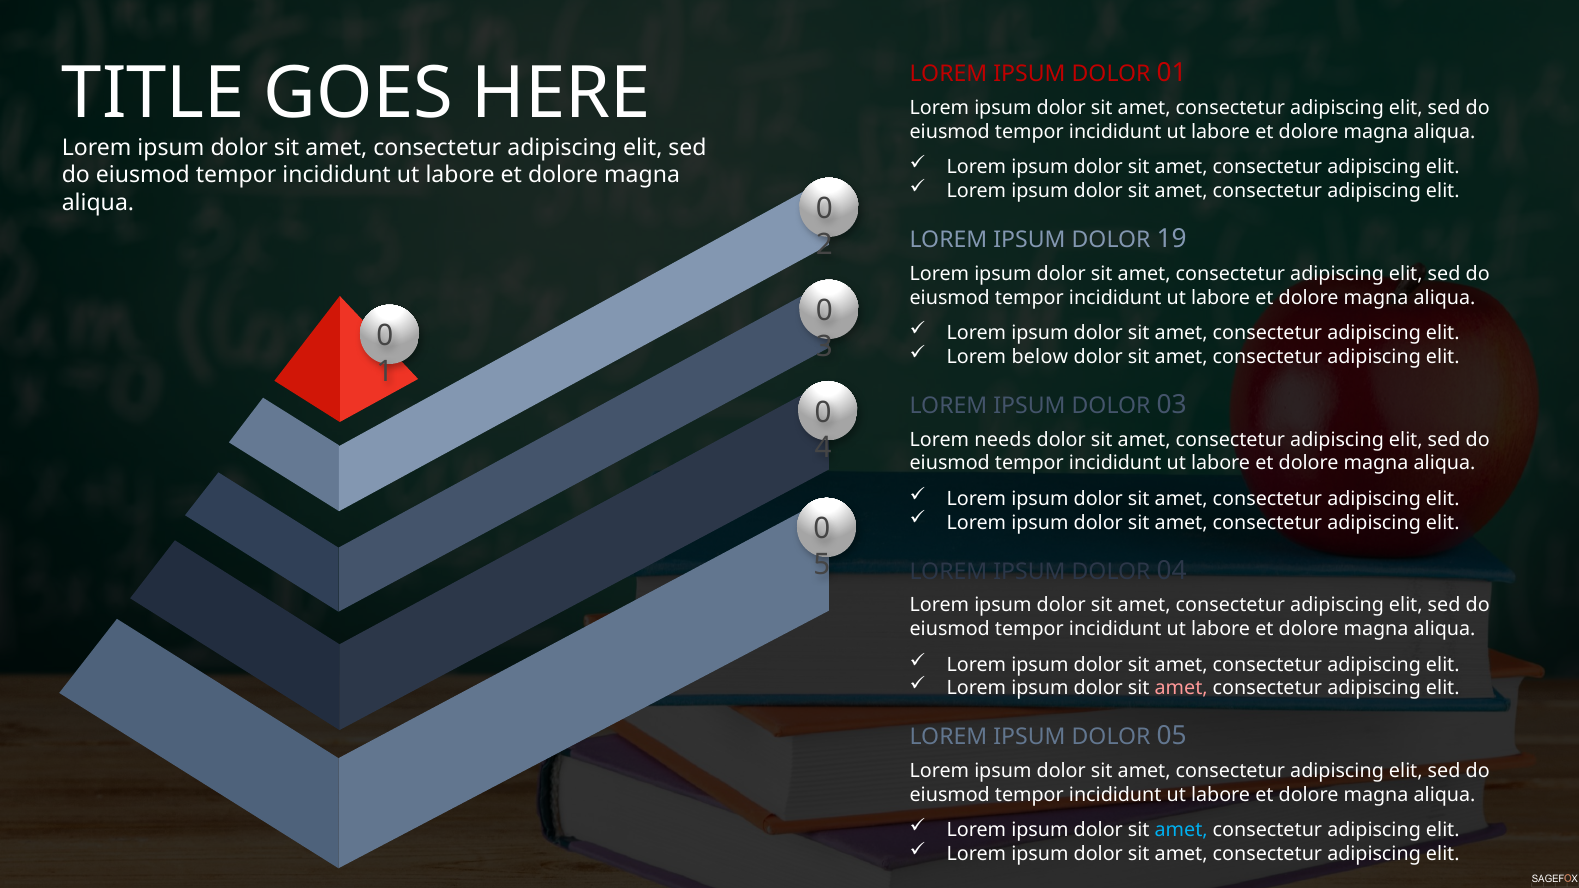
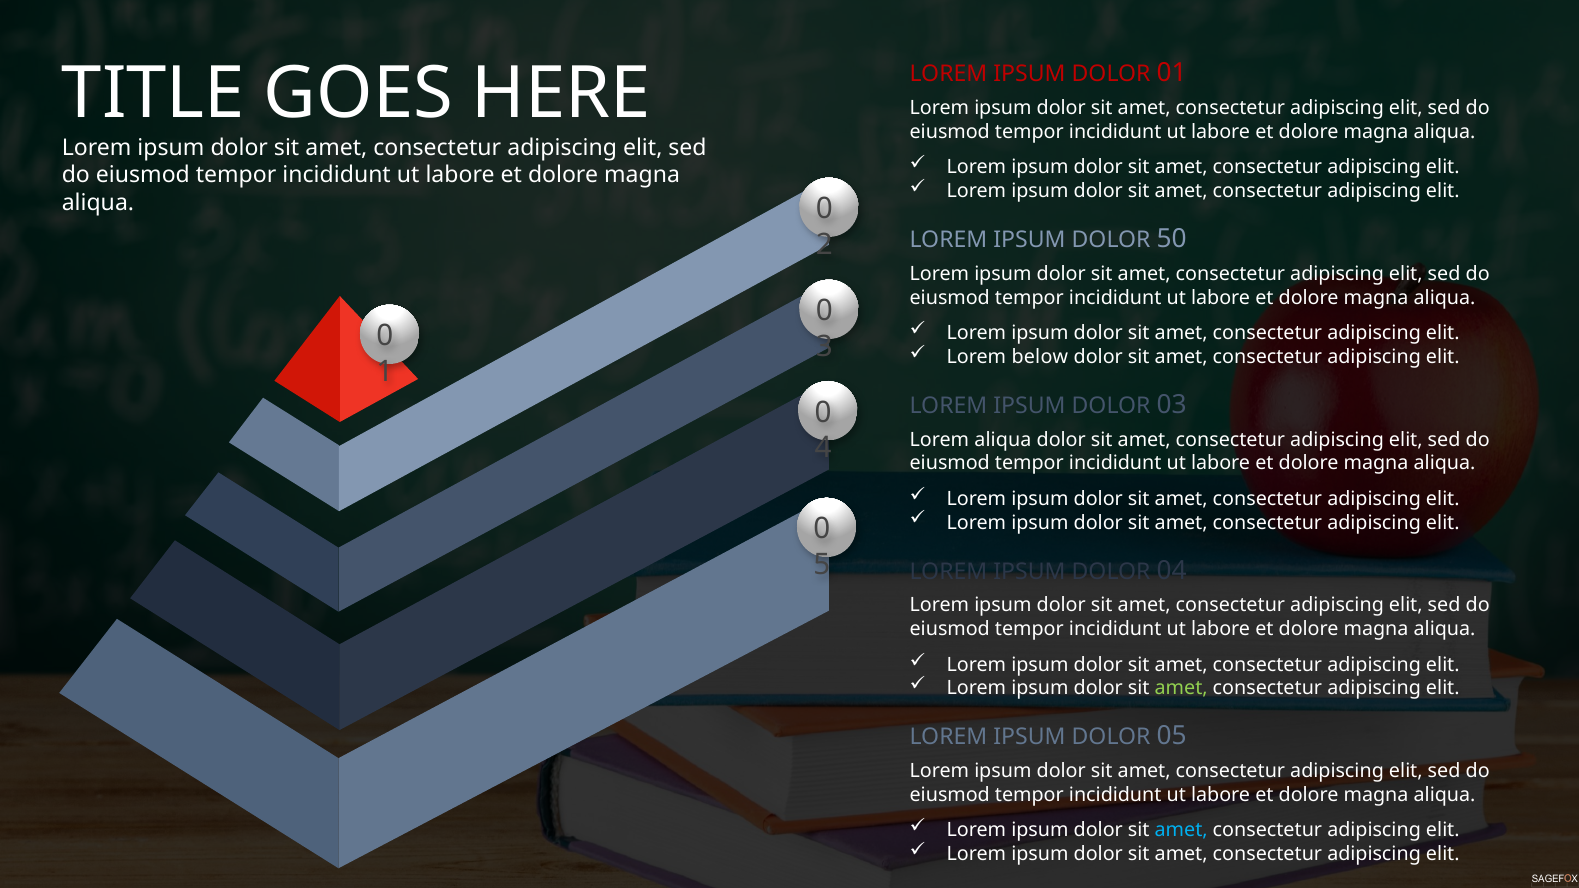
19: 19 -> 50
Lorem needs: needs -> aliqua
amet at (1181, 689) colour: pink -> light green
